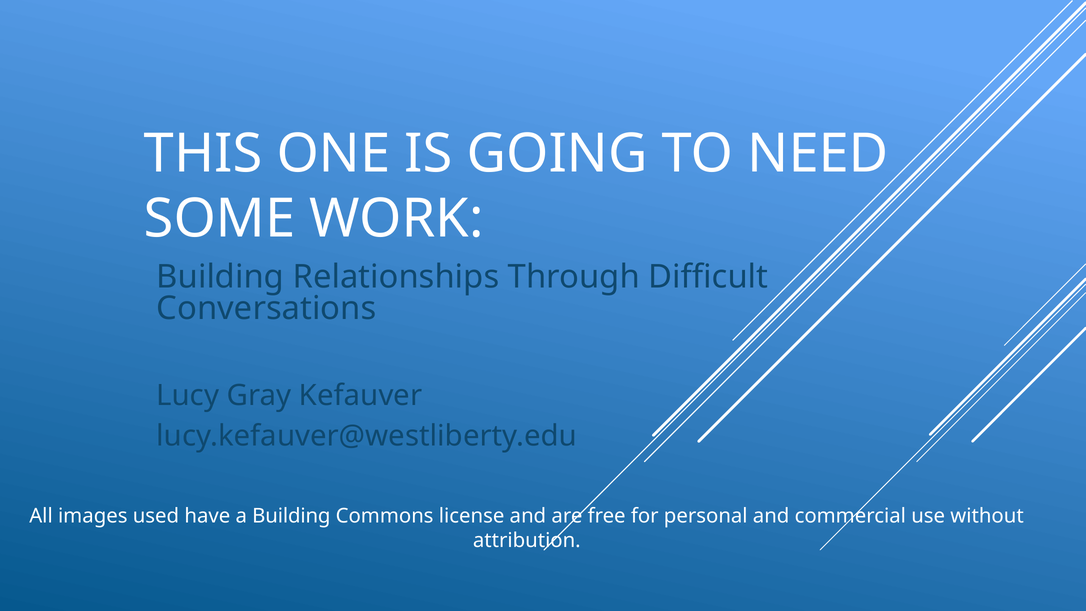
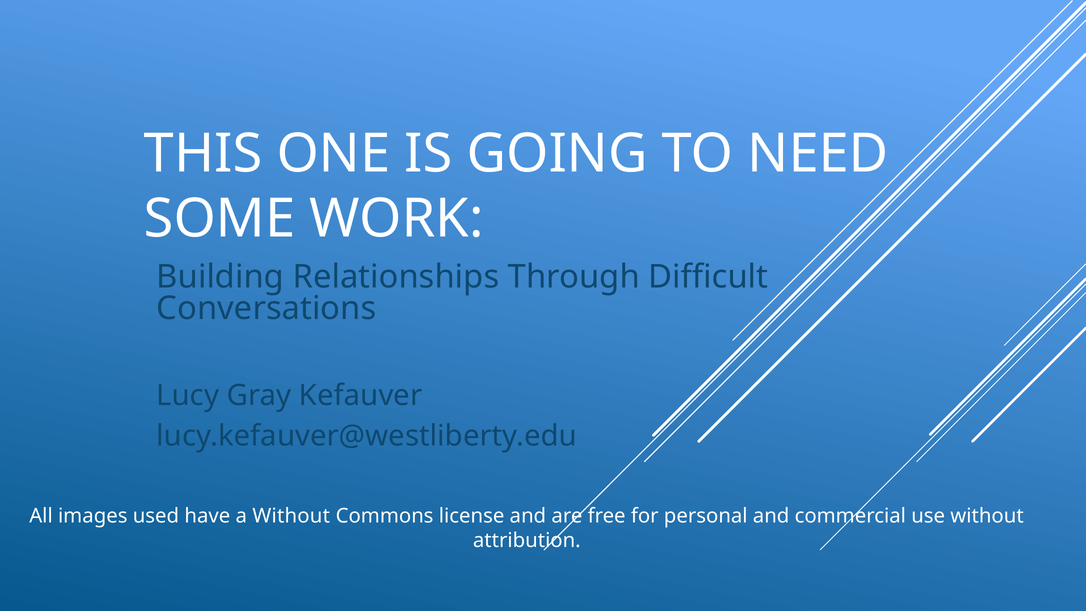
a Building: Building -> Without
